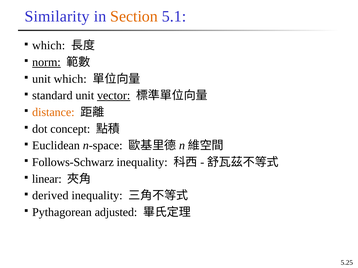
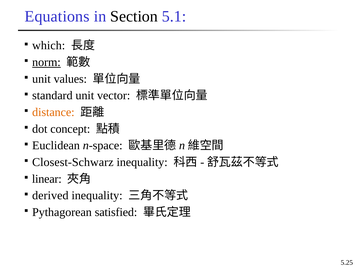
Similarity: Similarity -> Equations
Section colour: orange -> black
unit which: which -> values
vector underline: present -> none
Follows-Schwarz: Follows-Schwarz -> Closest-Schwarz
adjusted: adjusted -> satisfied
